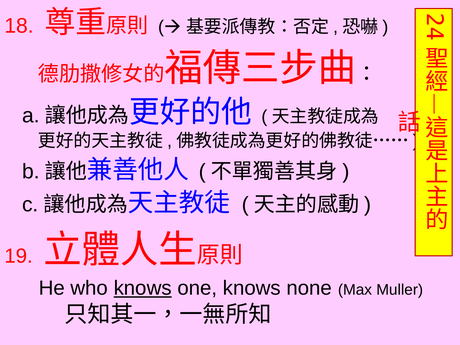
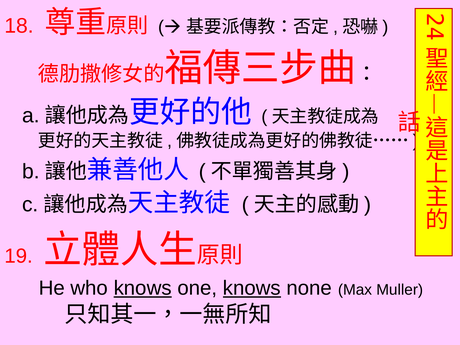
knows at (252, 288) underline: none -> present
